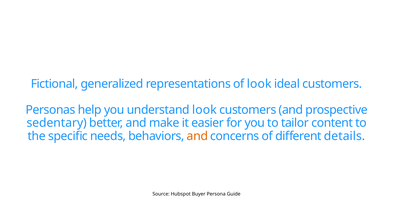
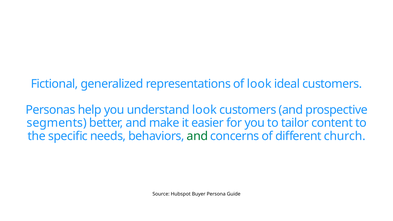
sedentary: sedentary -> segments
and at (197, 136) colour: orange -> green
details: details -> church
